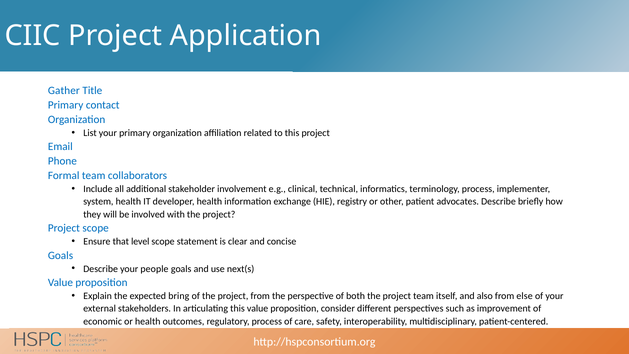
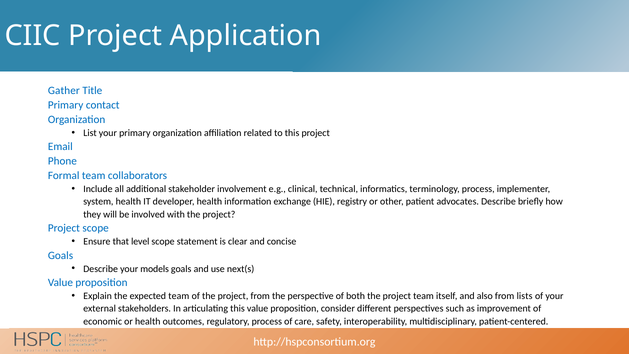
people: people -> models
expected bring: bring -> team
else: else -> lists
